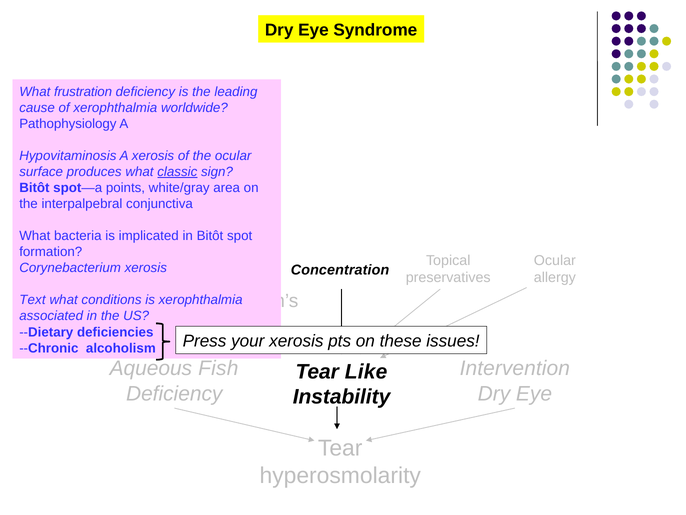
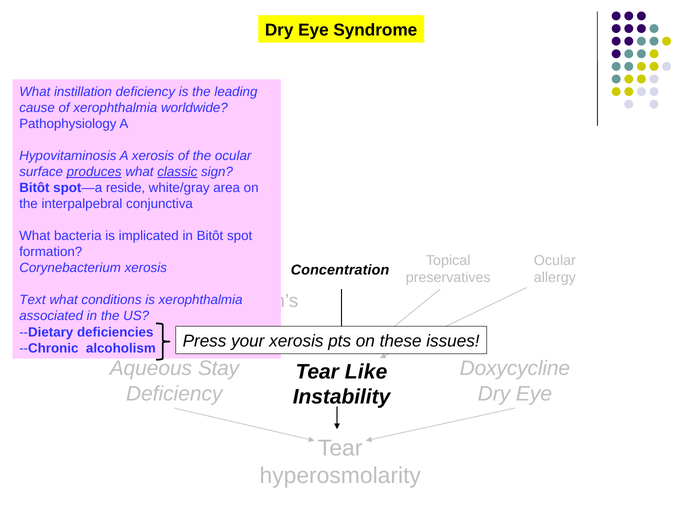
frustration: frustration -> instillation
produces underline: none -> present
points: points -> reside
Fish: Fish -> Stay
Intervention: Intervention -> Doxycycline
